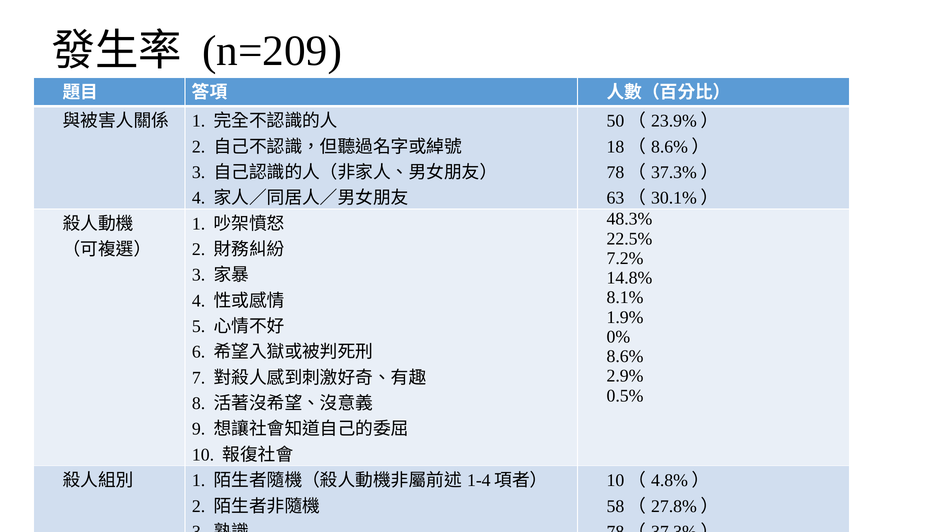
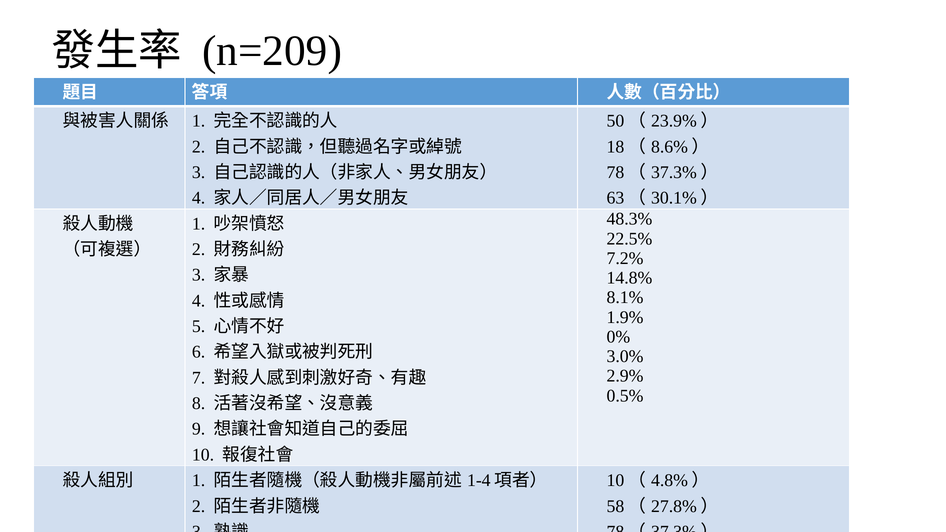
8.6%: 8.6% -> 3.0%
